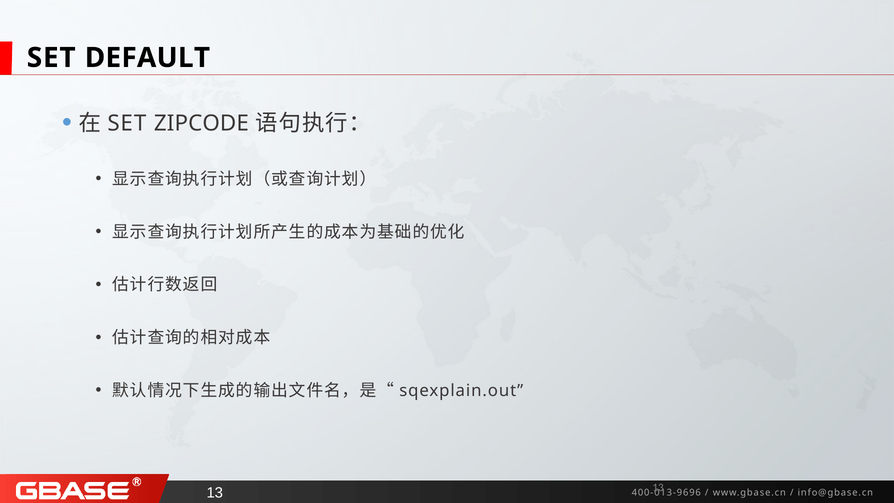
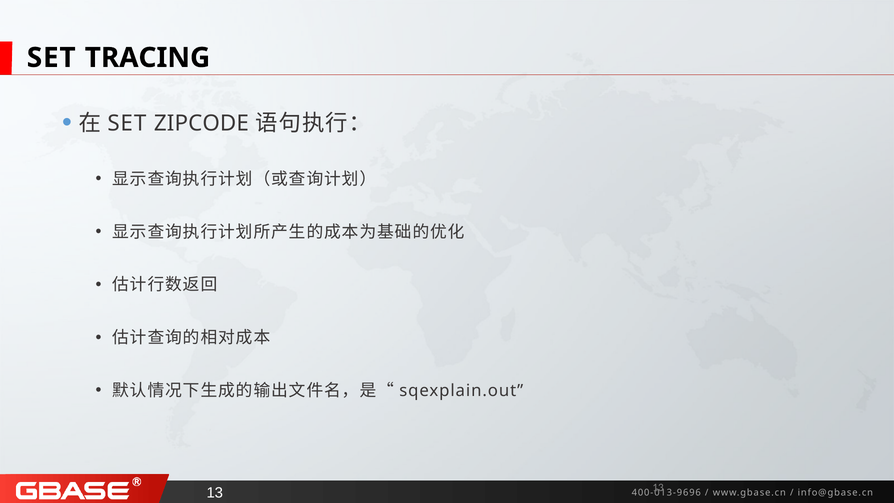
DEFAULT: DEFAULT -> TRACING
